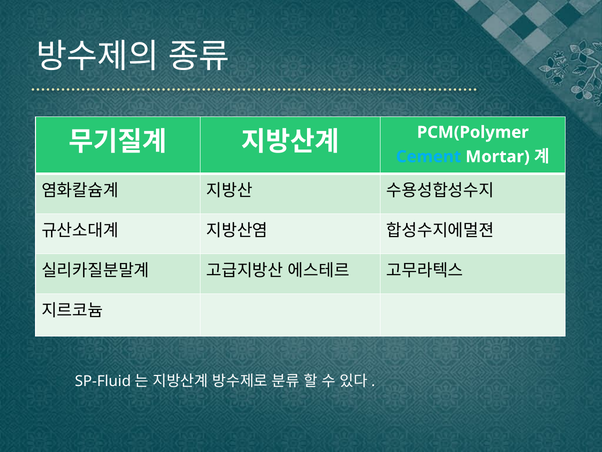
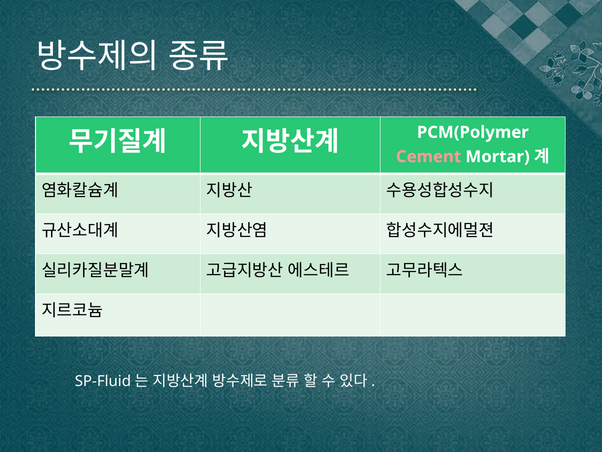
Cement colour: light blue -> pink
